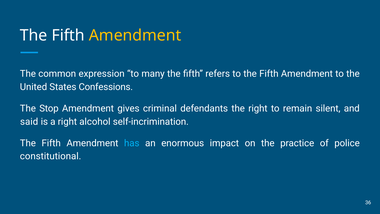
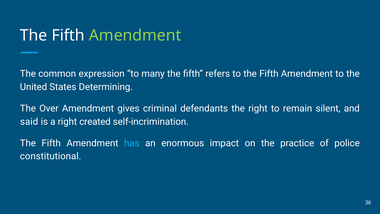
Amendment at (135, 35) colour: yellow -> light green
Confessions: Confessions -> Determining
Stop: Stop -> Over
alcohol: alcohol -> created
